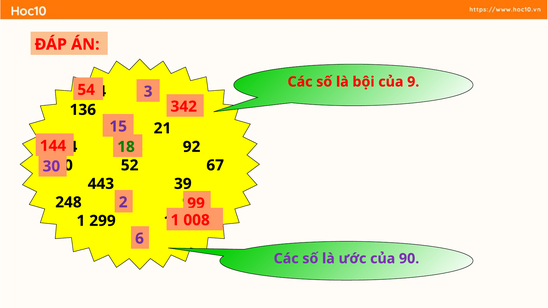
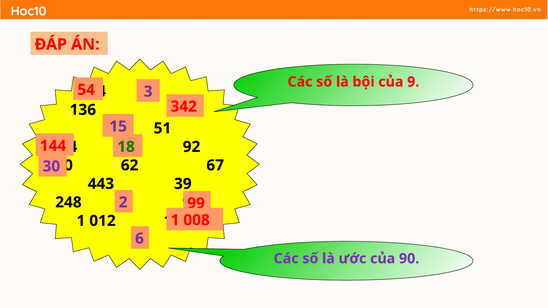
21: 21 -> 51
52: 52 -> 62
299: 299 -> 012
